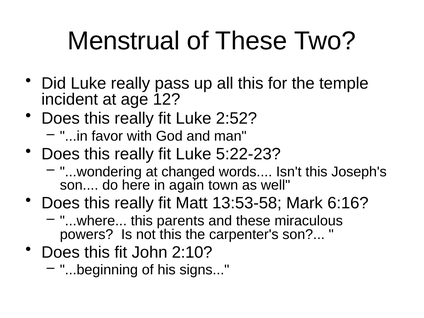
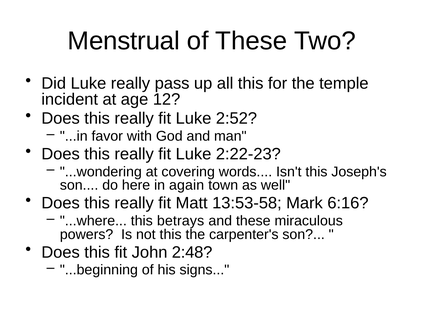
5:22-23: 5:22-23 -> 2:22-23
changed: changed -> covering
parents: parents -> betrays
2:10: 2:10 -> 2:48
